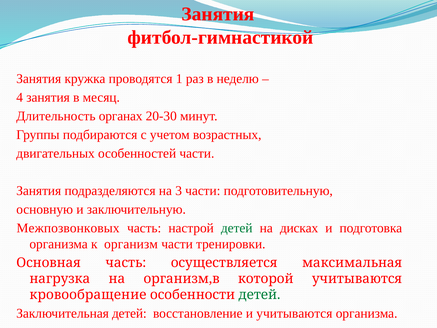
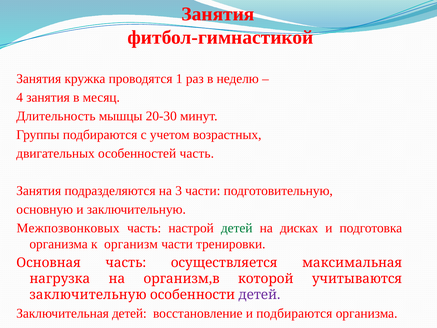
органах: органах -> мышцы
особенностей части: части -> часть
кровообращение at (88, 295): кровообращение -> заключительную
детей at (259, 295) colour: green -> purple
и учитываются: учитываются -> подбираются
